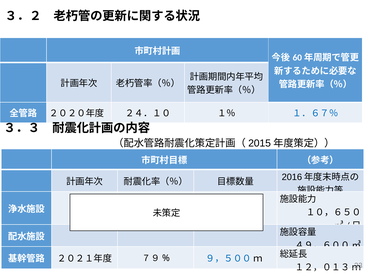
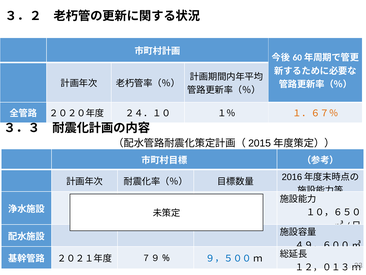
１．６７％ colour: blue -> orange
